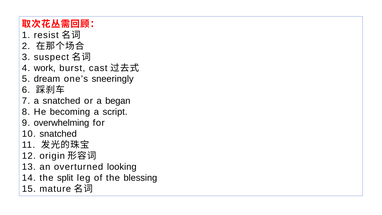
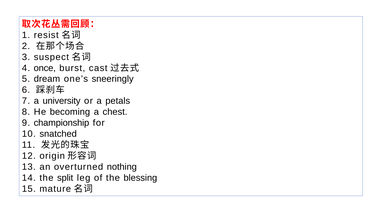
work: work -> once
a snatched: snatched -> university
began: began -> petals
script: script -> chest
overwhelming: overwhelming -> championship
looking: looking -> nothing
